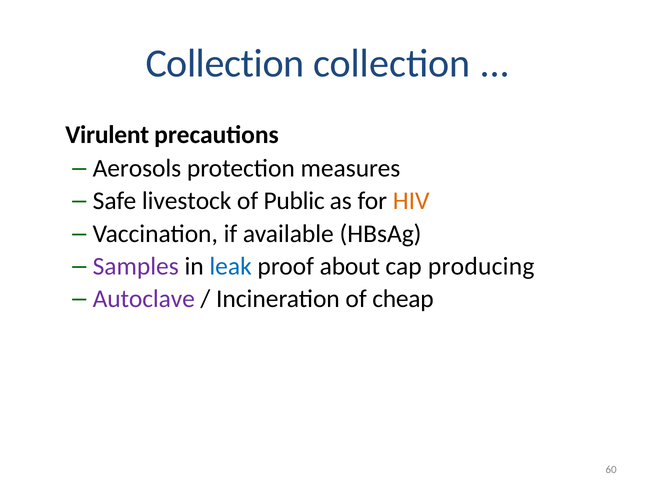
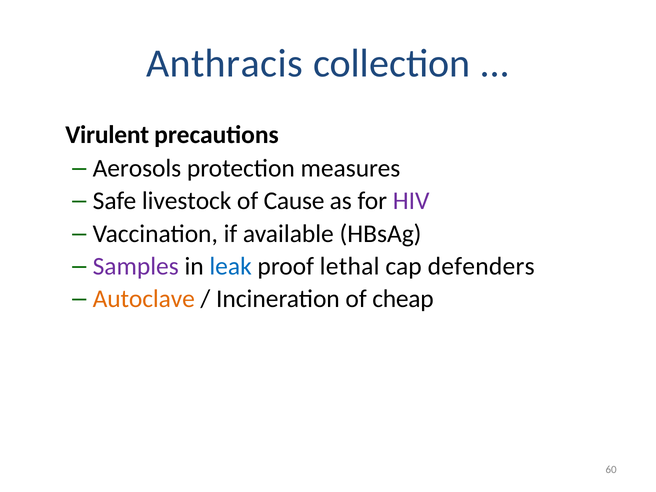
Collection at (225, 64): Collection -> Anthracis
Public: Public -> Cause
HIV colour: orange -> purple
about: about -> lethal
producing: producing -> defenders
Autoclave colour: purple -> orange
